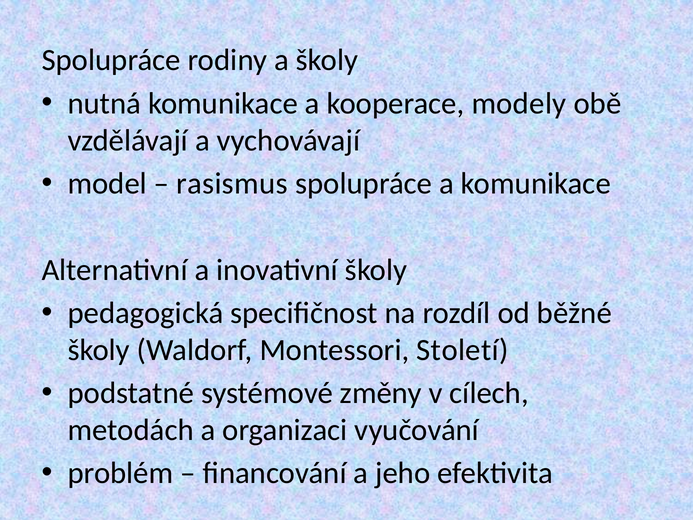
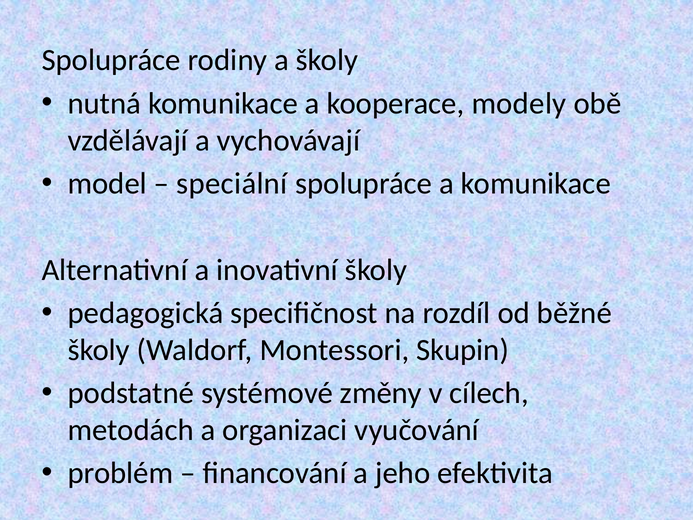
rasismus: rasismus -> speciální
Století: Století -> Skupin
